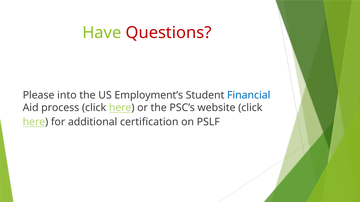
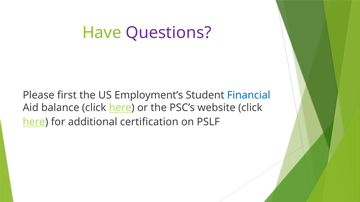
Questions colour: red -> purple
into: into -> first
process: process -> balance
